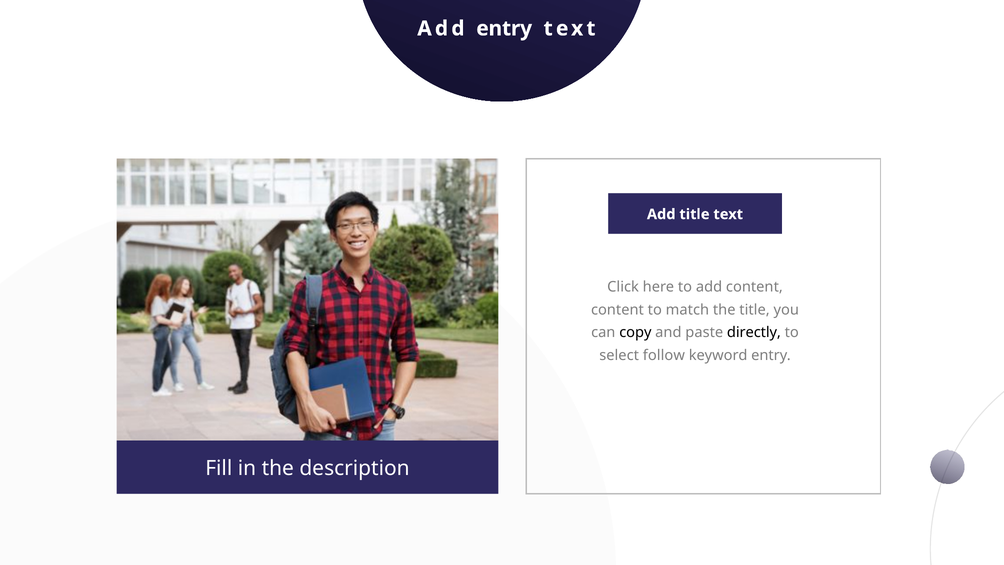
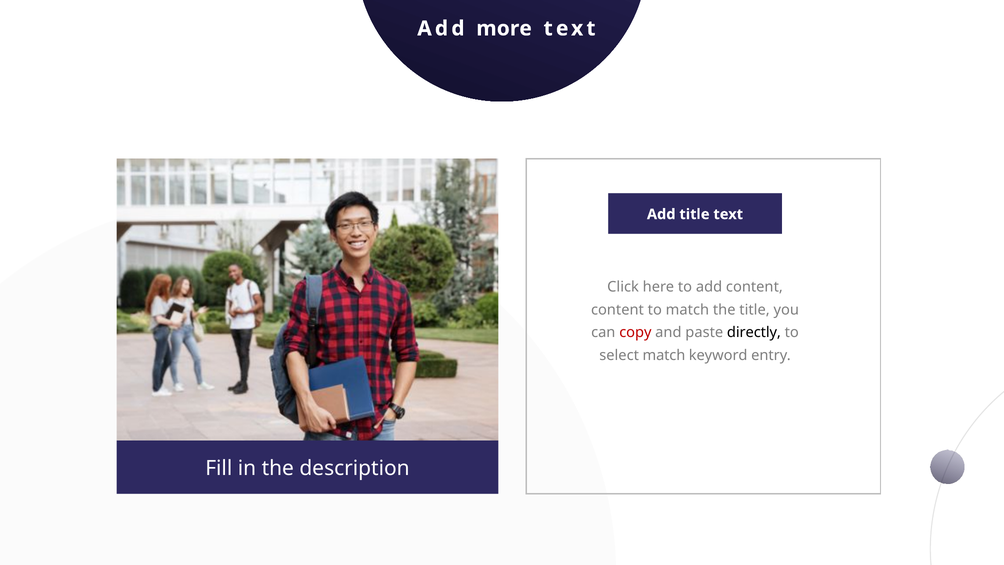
Add entry: entry -> more
copy colour: black -> red
select follow: follow -> match
